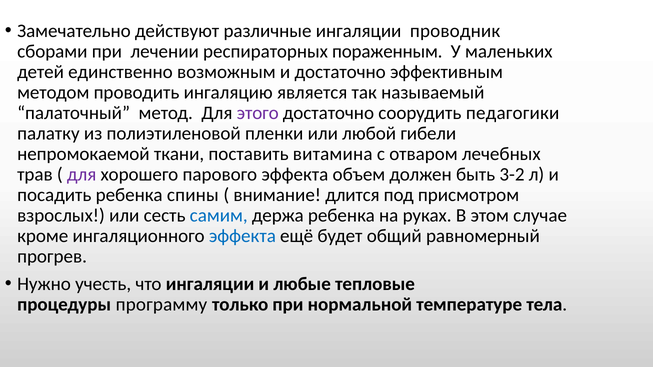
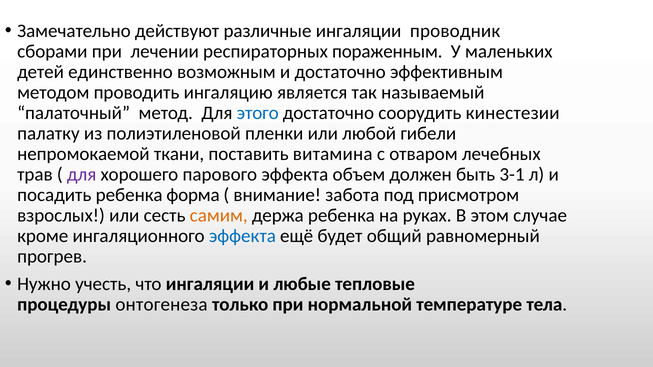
этого colour: purple -> blue
педагогики: педагогики -> кинестезии
3-2: 3-2 -> 3-1
спины: спины -> форма
длится: длится -> забота
самим colour: blue -> orange
программу: программу -> онтогенеза
